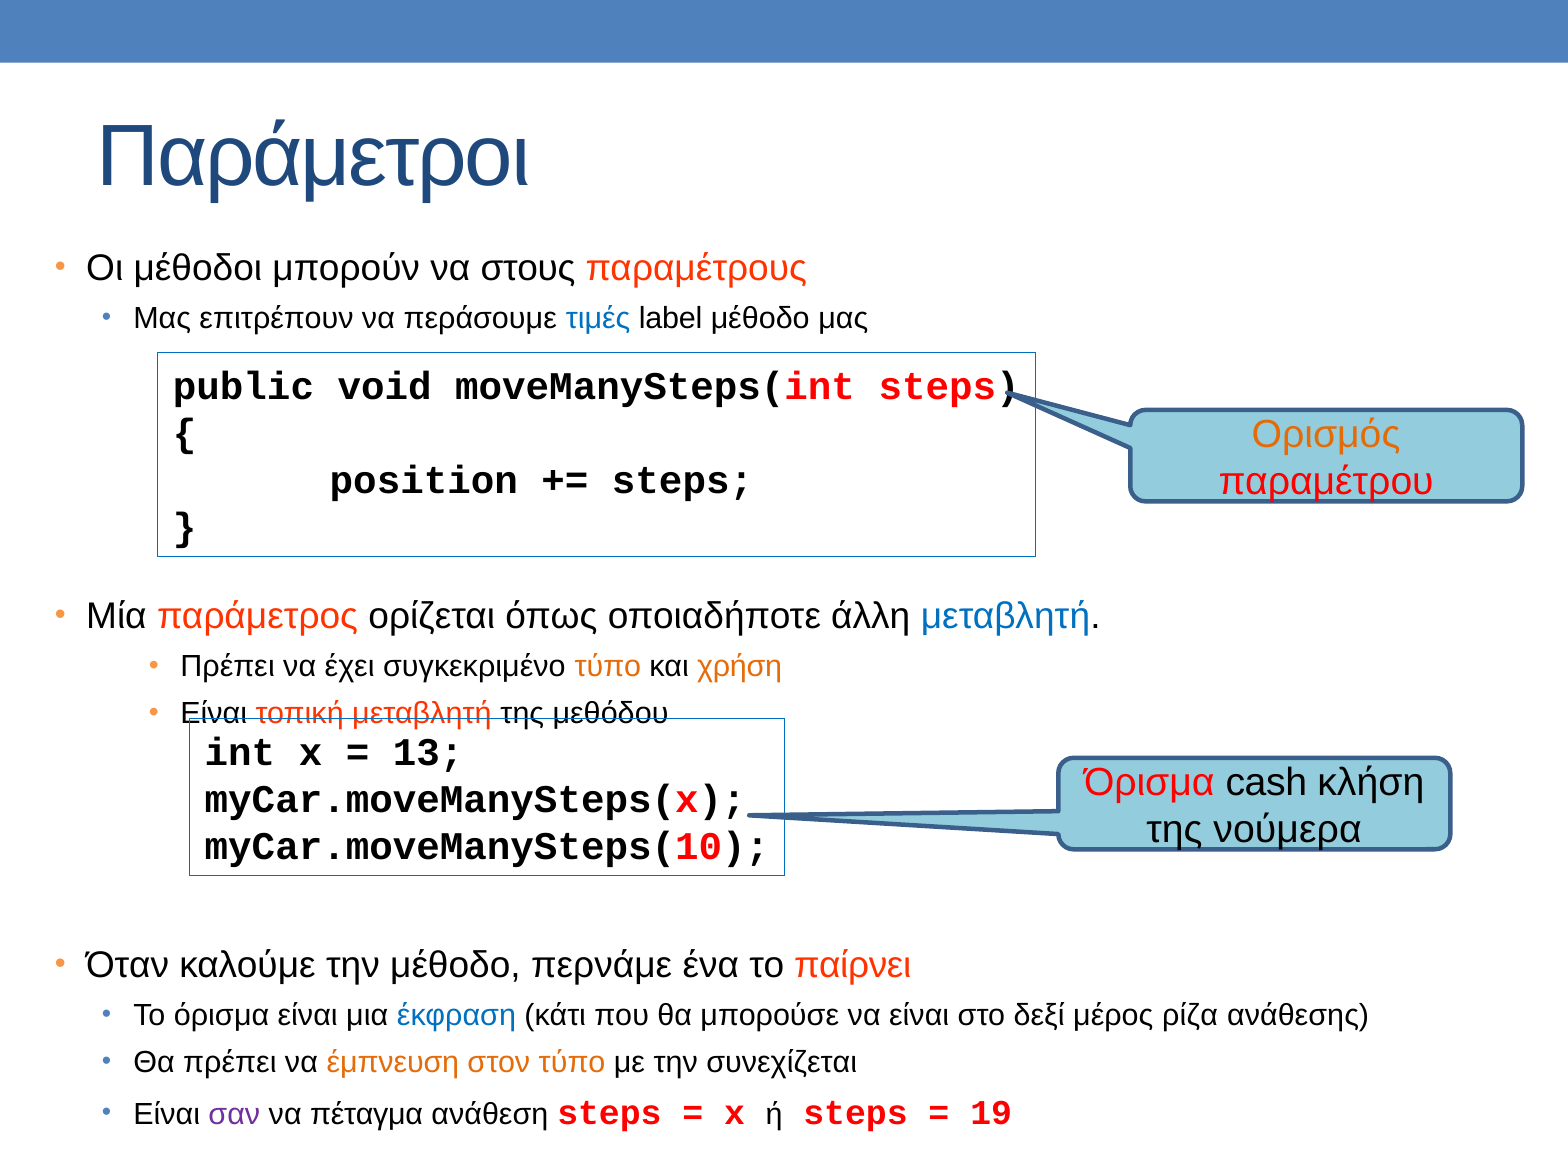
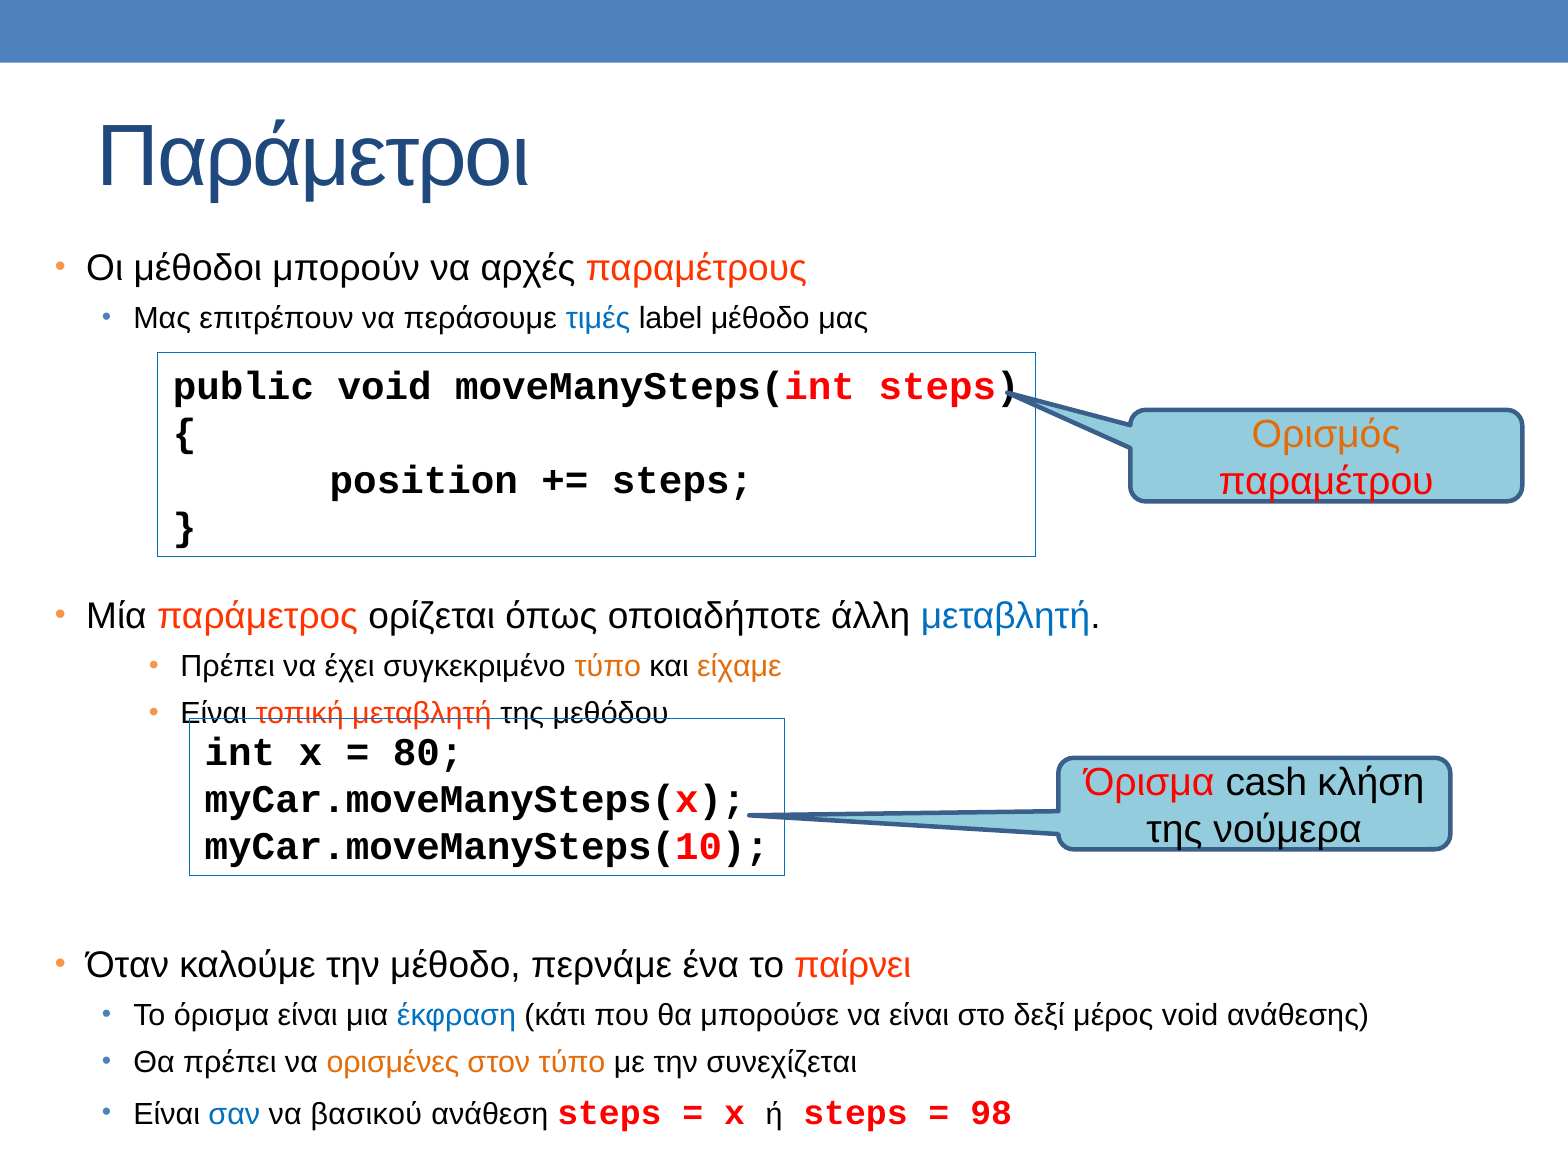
στους: στους -> αρχές
χρήση: χρήση -> είχαμε
13: 13 -> 80
μέρος ρίζα: ρίζα -> void
έμπνευση: έμπνευση -> ορισμένες
σαν colour: purple -> blue
πέταγμα: πέταγμα -> βασικού
19: 19 -> 98
